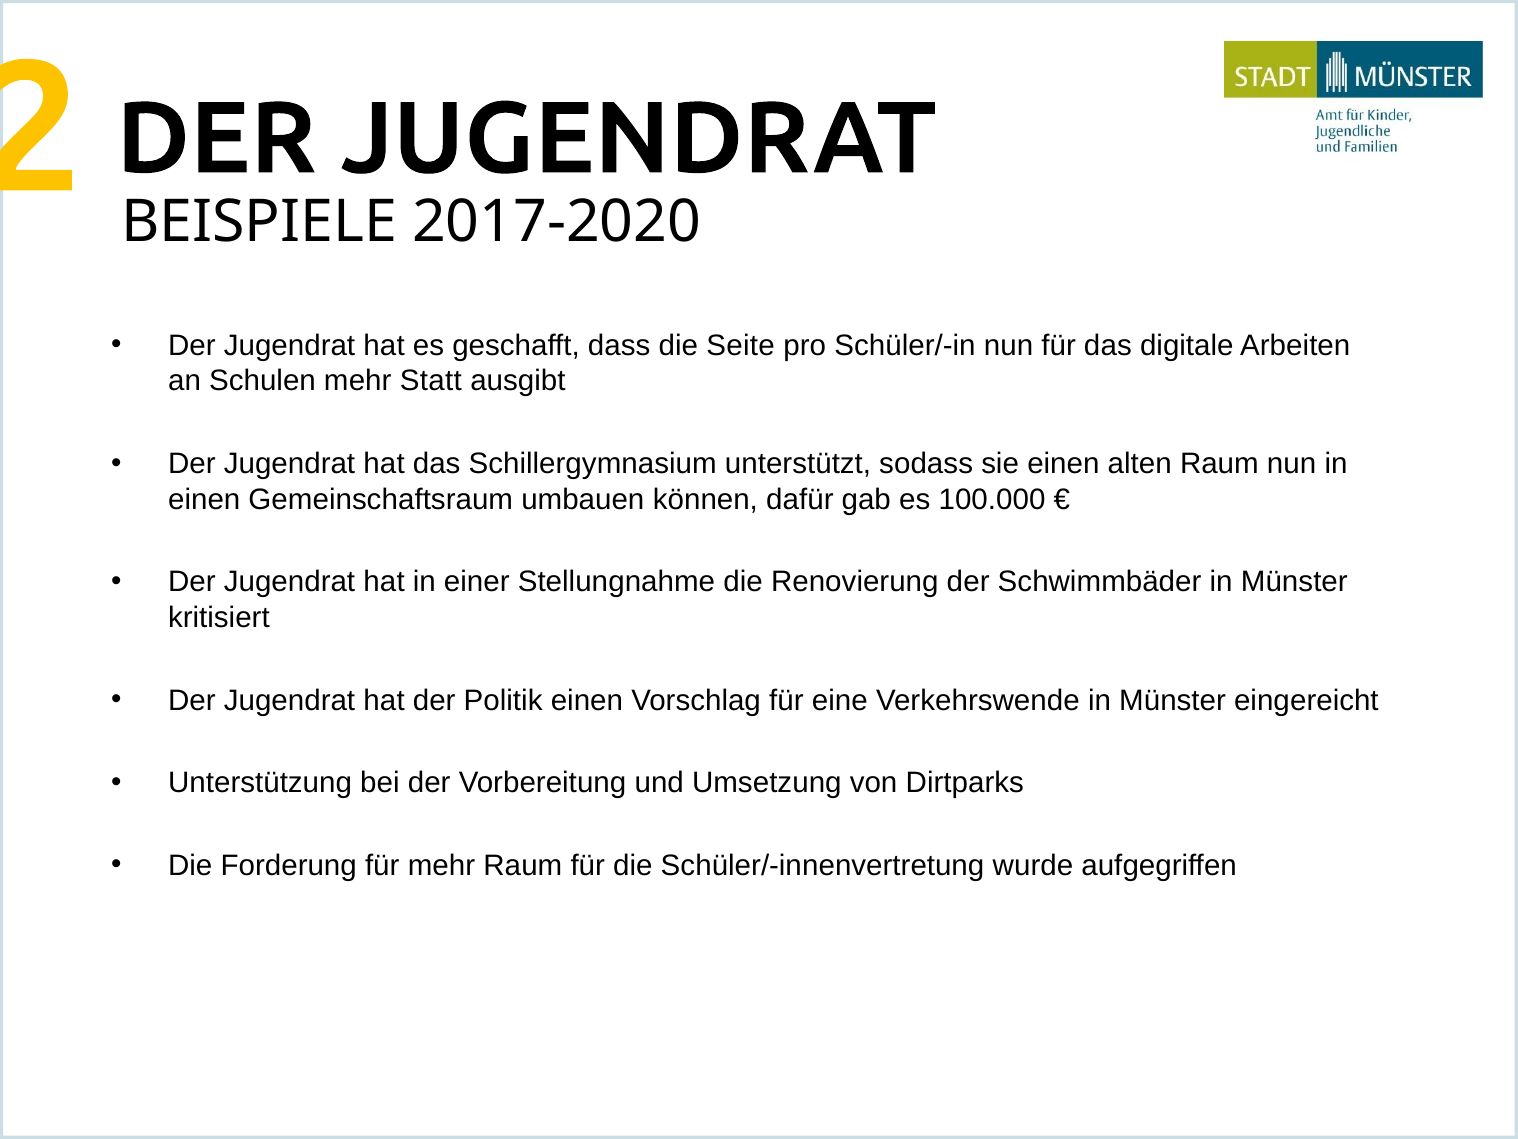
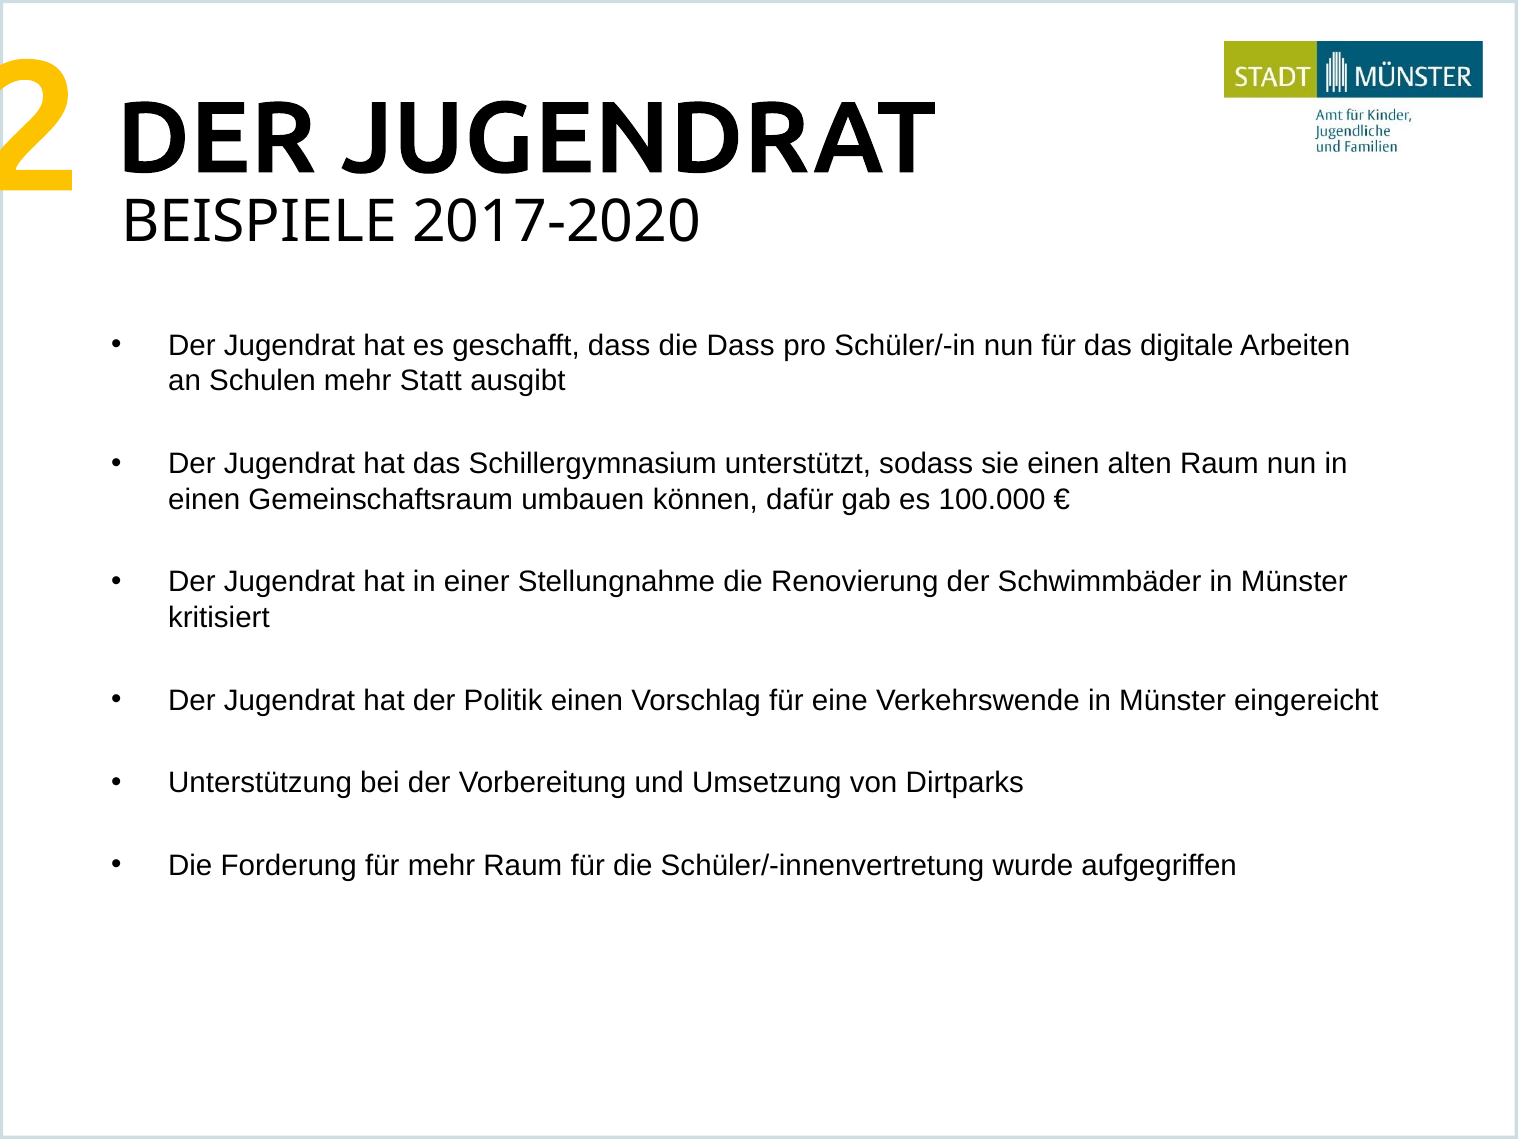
die Seite: Seite -> Dass
